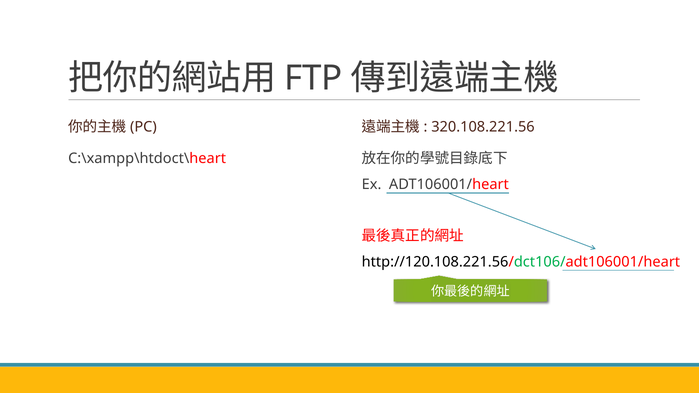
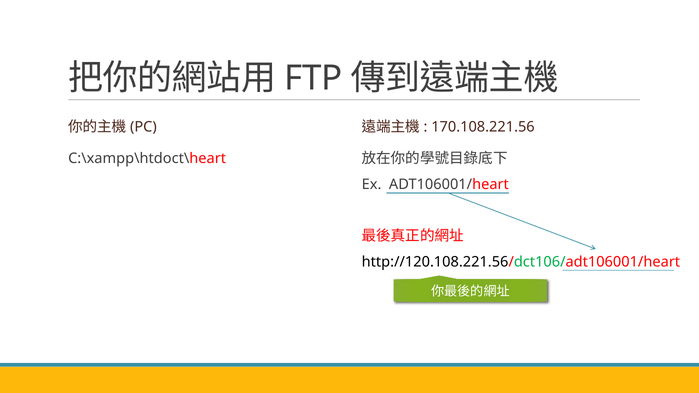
320.108.221.56: 320.108.221.56 -> 170.108.221.56
